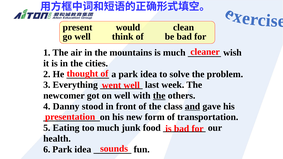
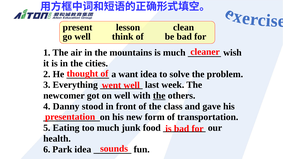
would: would -> lesson
a park: park -> want
and underline: present -> none
